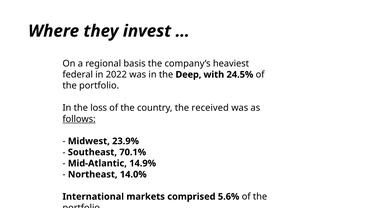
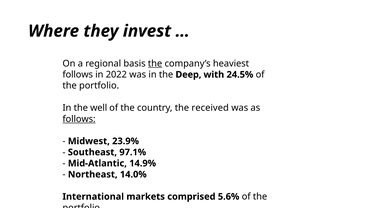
the at (155, 63) underline: none -> present
federal at (78, 74): federal -> follows
loss: loss -> well
70.1%: 70.1% -> 97.1%
